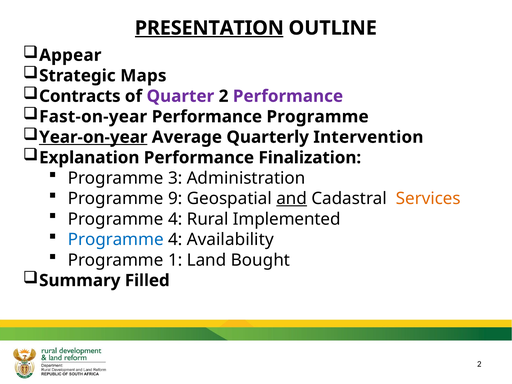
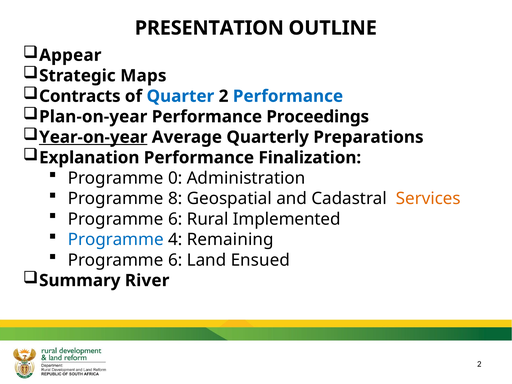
PRESENTATION underline: present -> none
Quarter colour: purple -> blue
Performance at (288, 96) colour: purple -> blue
Fast-on-year: Fast-on-year -> Plan-on-year
Performance Programme: Programme -> Proceedings
Intervention: Intervention -> Preparations
3: 3 -> 0
9: 9 -> 8
and underline: present -> none
4 at (175, 219): 4 -> 6
Availability: Availability -> Remaining
1 at (175, 260): 1 -> 6
Bought: Bought -> Ensued
Filled: Filled -> River
